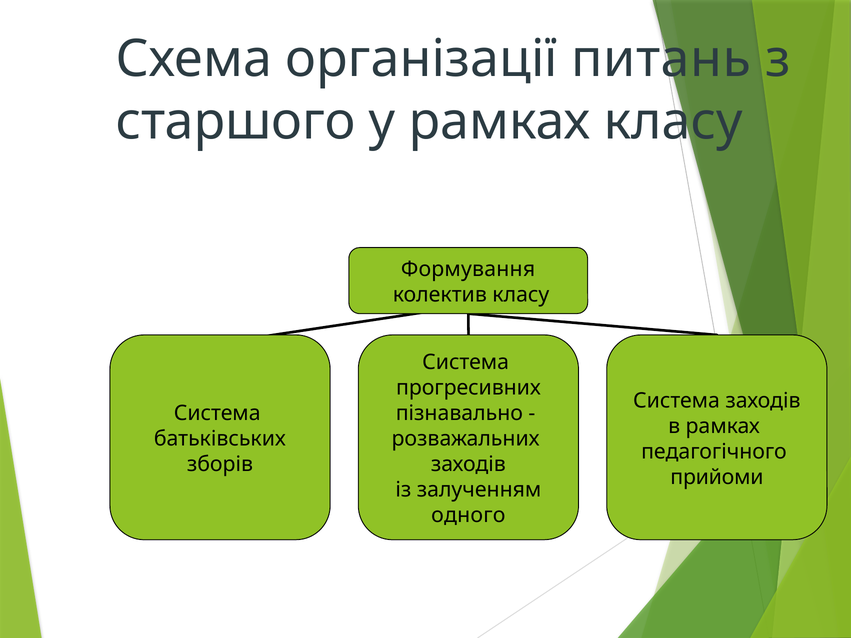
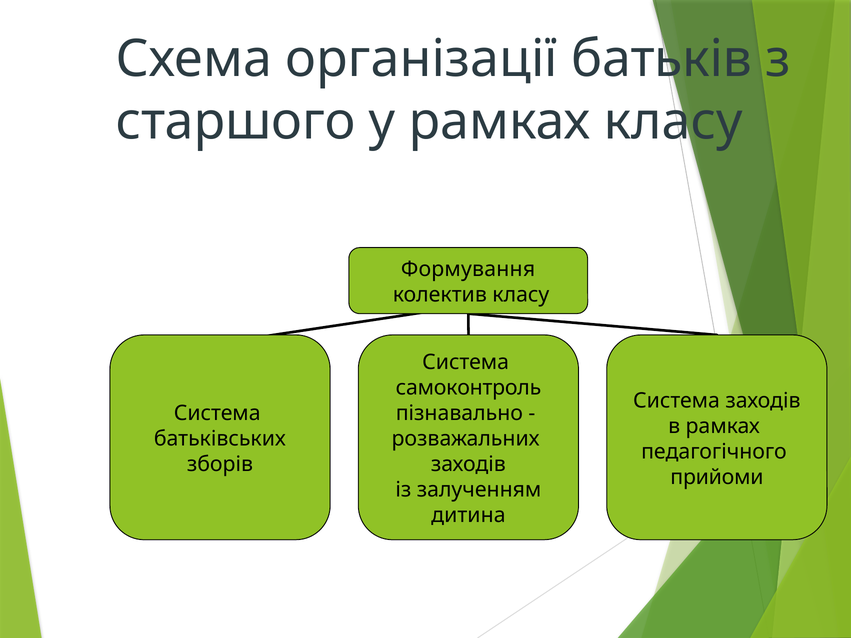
питань: питань -> батьків
прогресивних: прогресивних -> самоконтроль
одного: одного -> дитина
